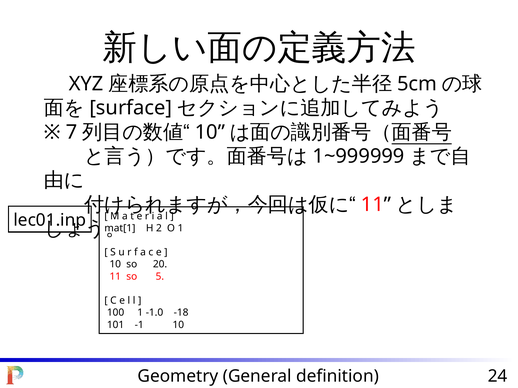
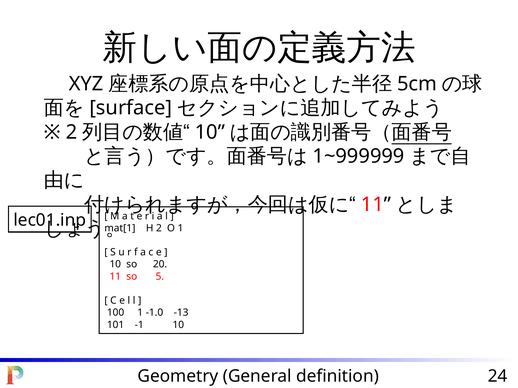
7 at (72, 132): 7 -> 2
-18: -18 -> -13
